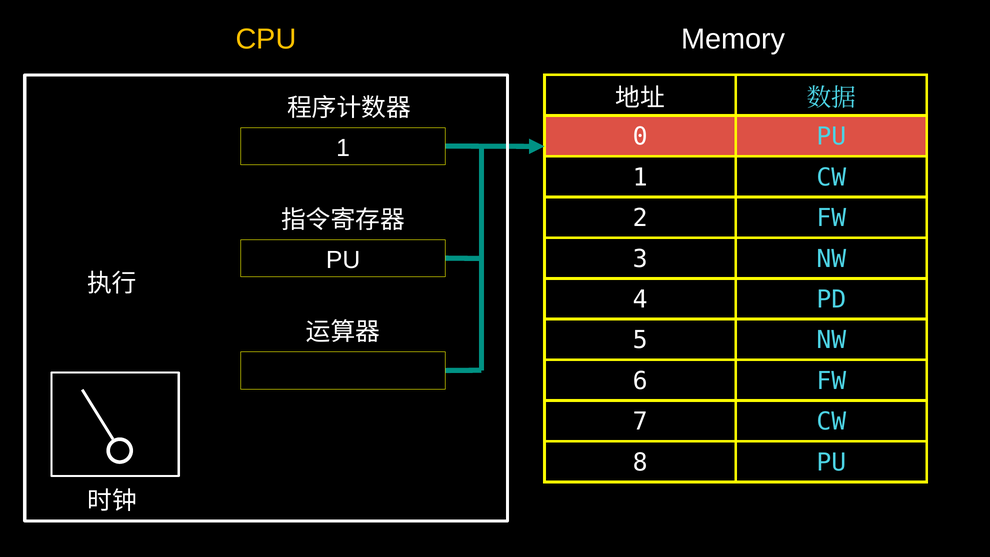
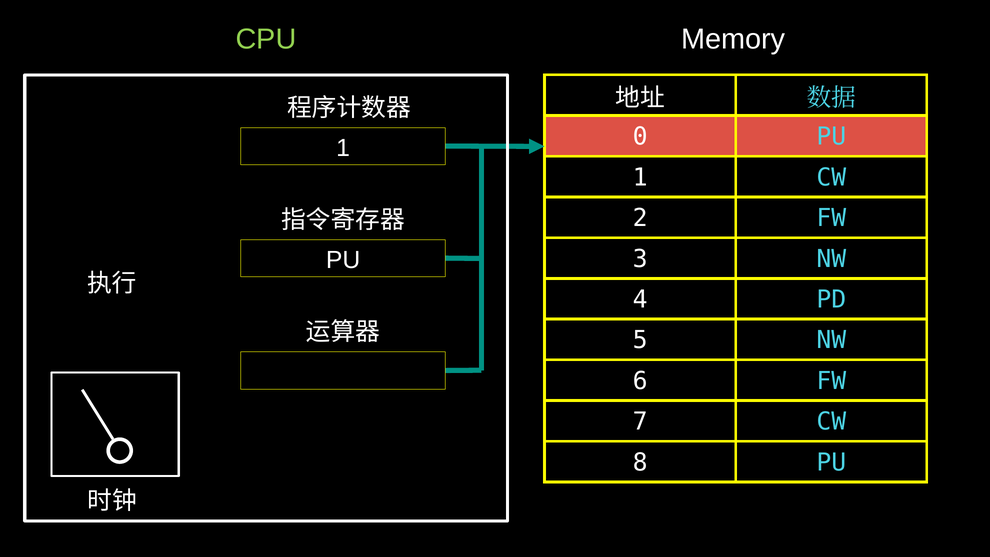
CPU colour: yellow -> light green
